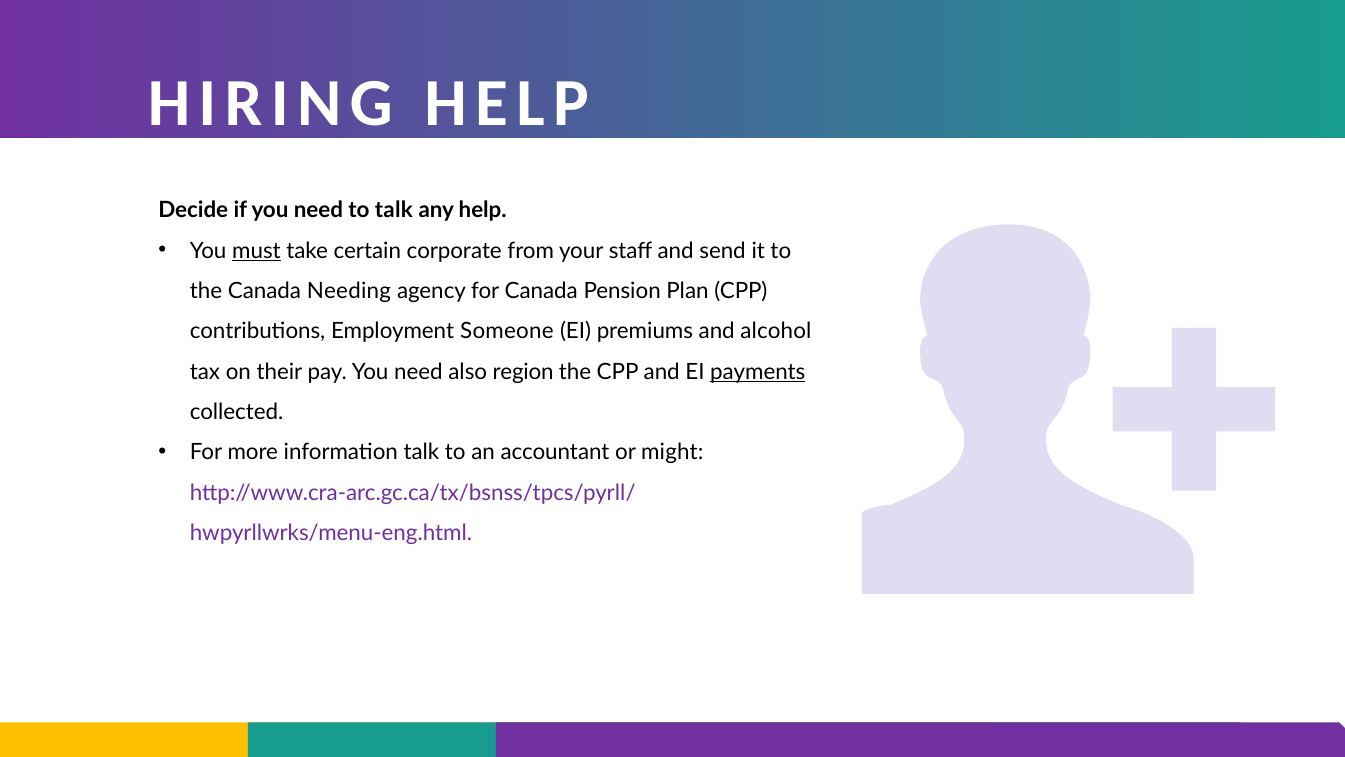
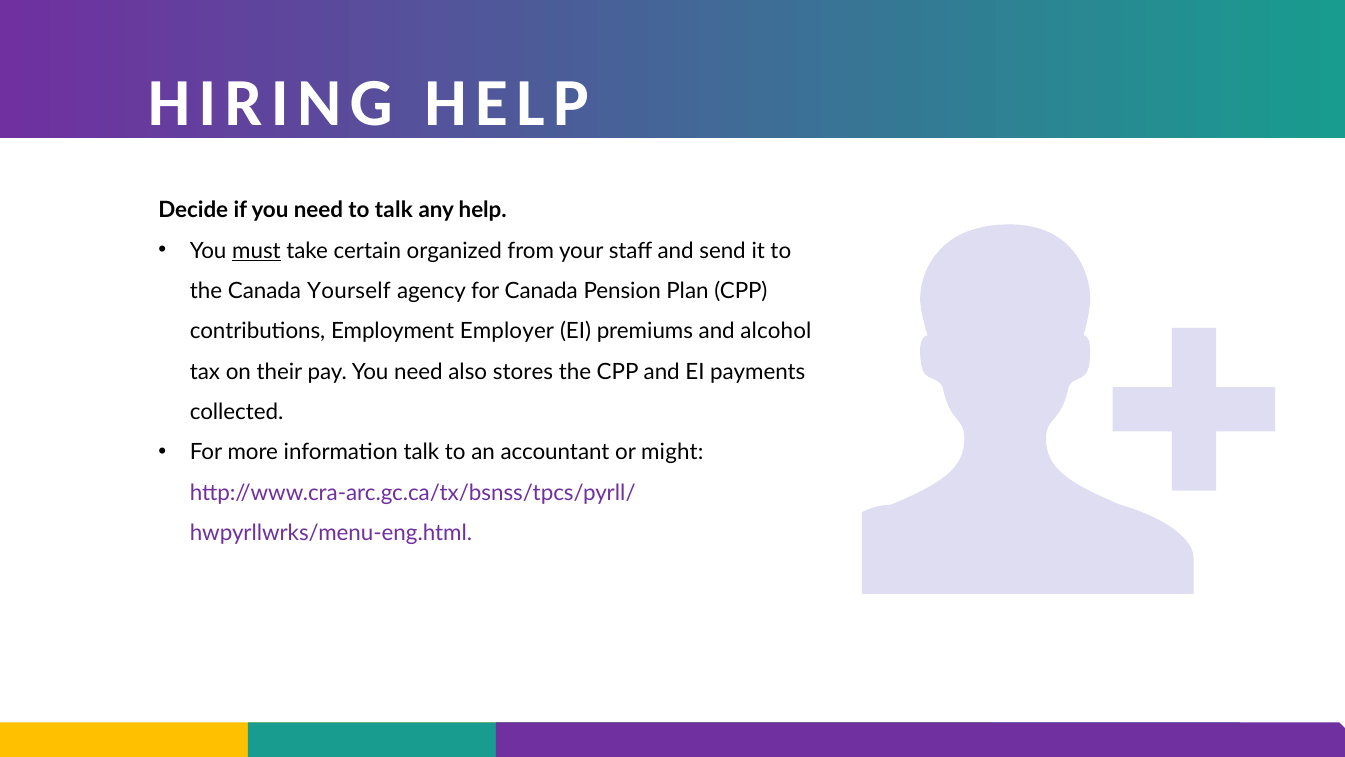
corporate: corporate -> organized
Needing: Needing -> Yourself
Someone: Someone -> Employer
region: region -> stores
payments underline: present -> none
